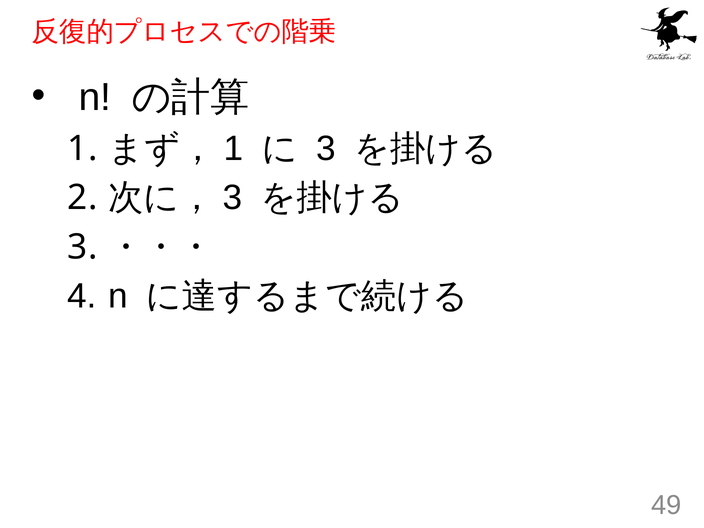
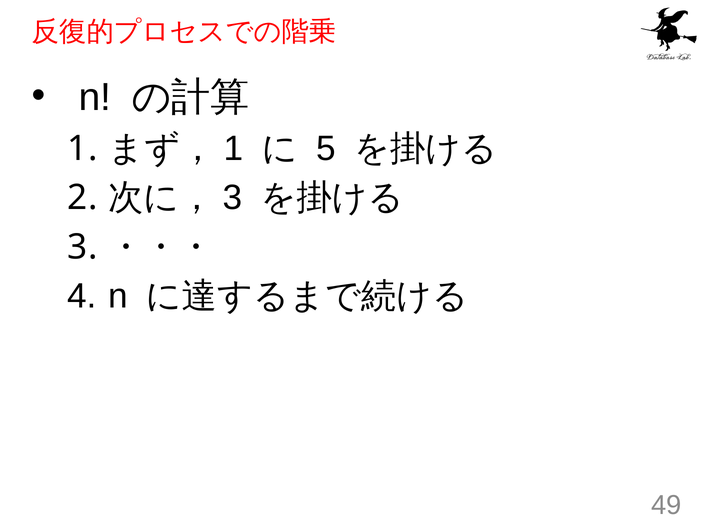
3 at (326, 149): 3 -> 5
